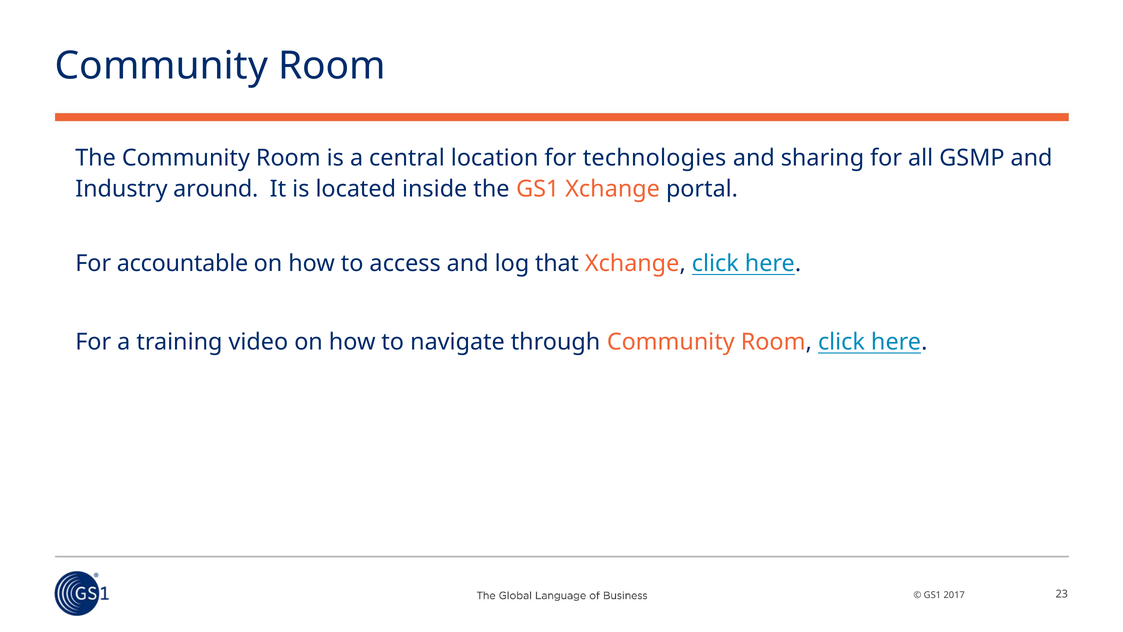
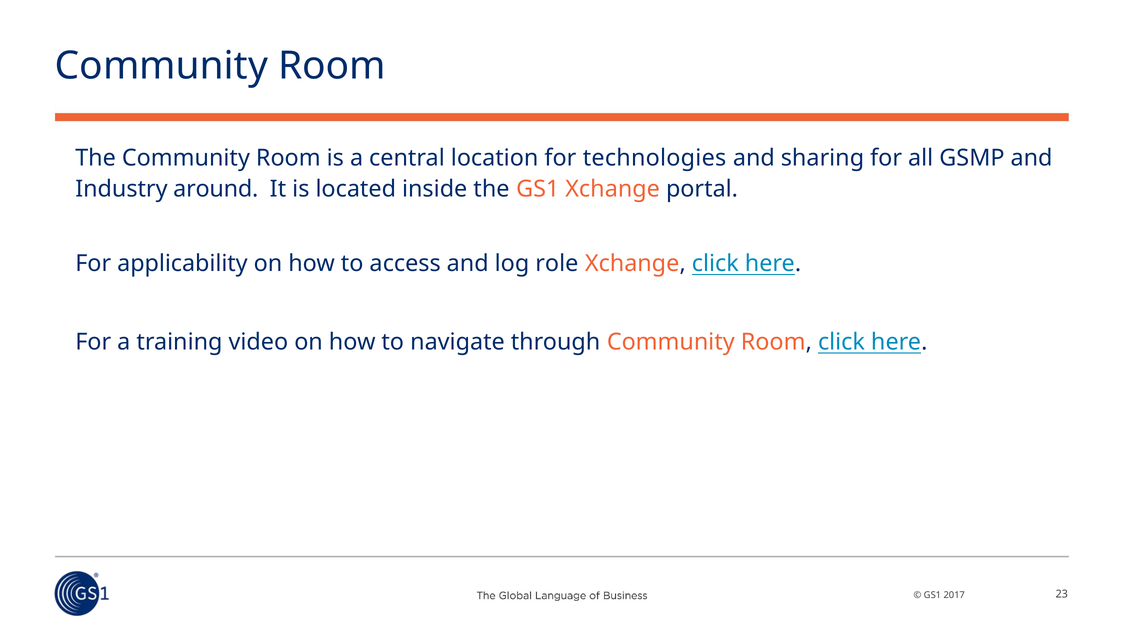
accountable: accountable -> applicability
that: that -> role
